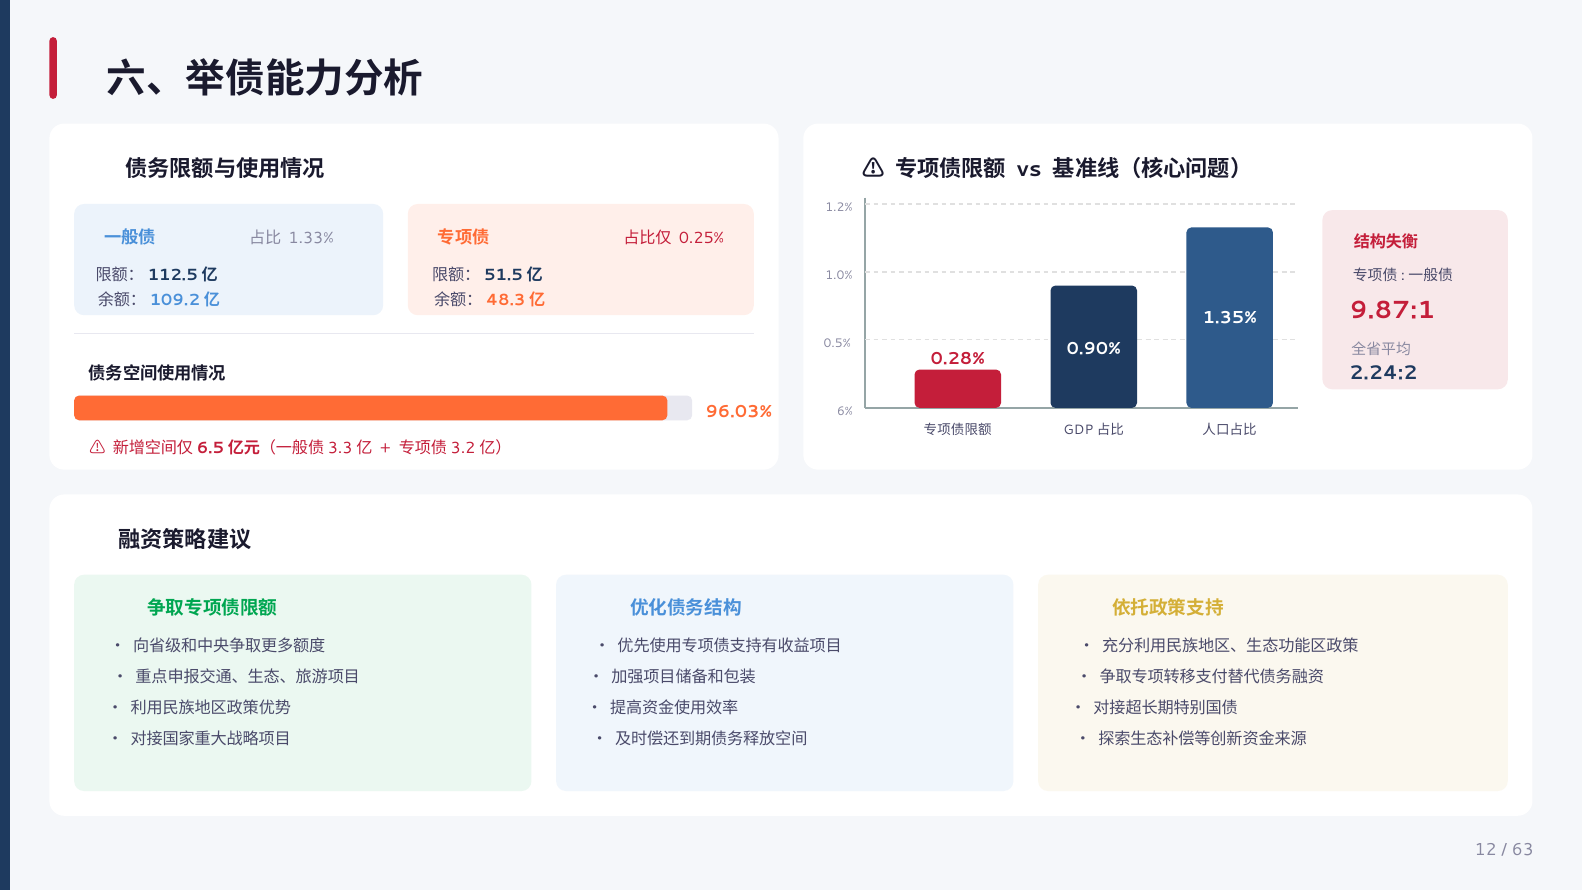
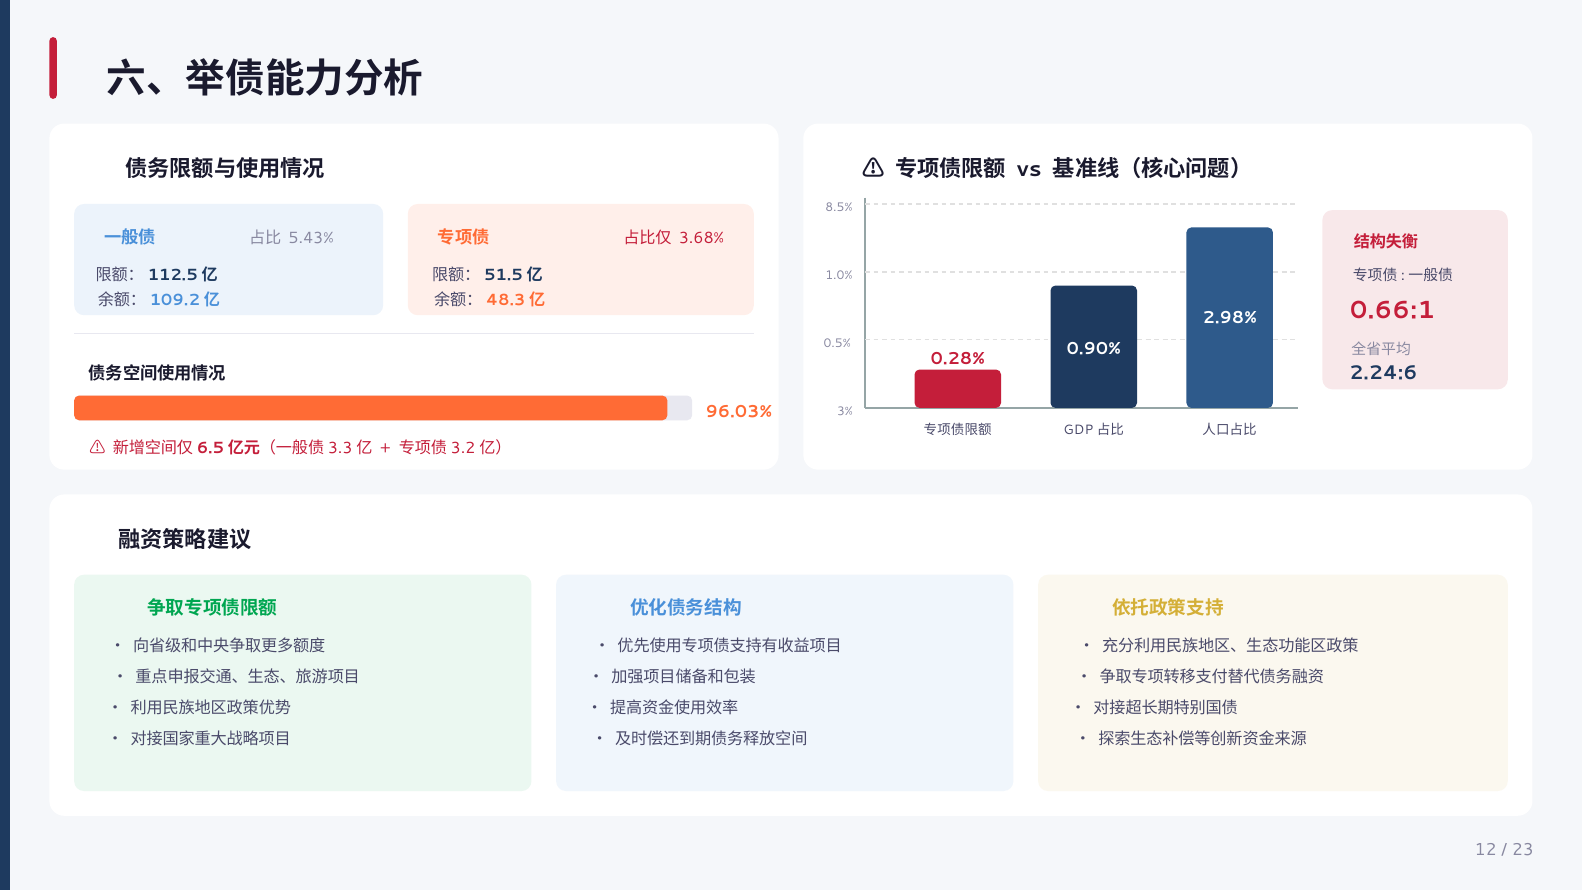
1.2%: 1.2% -> 8.5%
1.33%: 1.33% -> 5.43%
0.25%: 0.25% -> 3.68%
9.87:1: 9.87:1 -> 0.66:1
1.35%: 1.35% -> 2.98%
2.24:2: 2.24:2 -> 2.24:6
6%: 6% -> 3%
63: 63 -> 23
